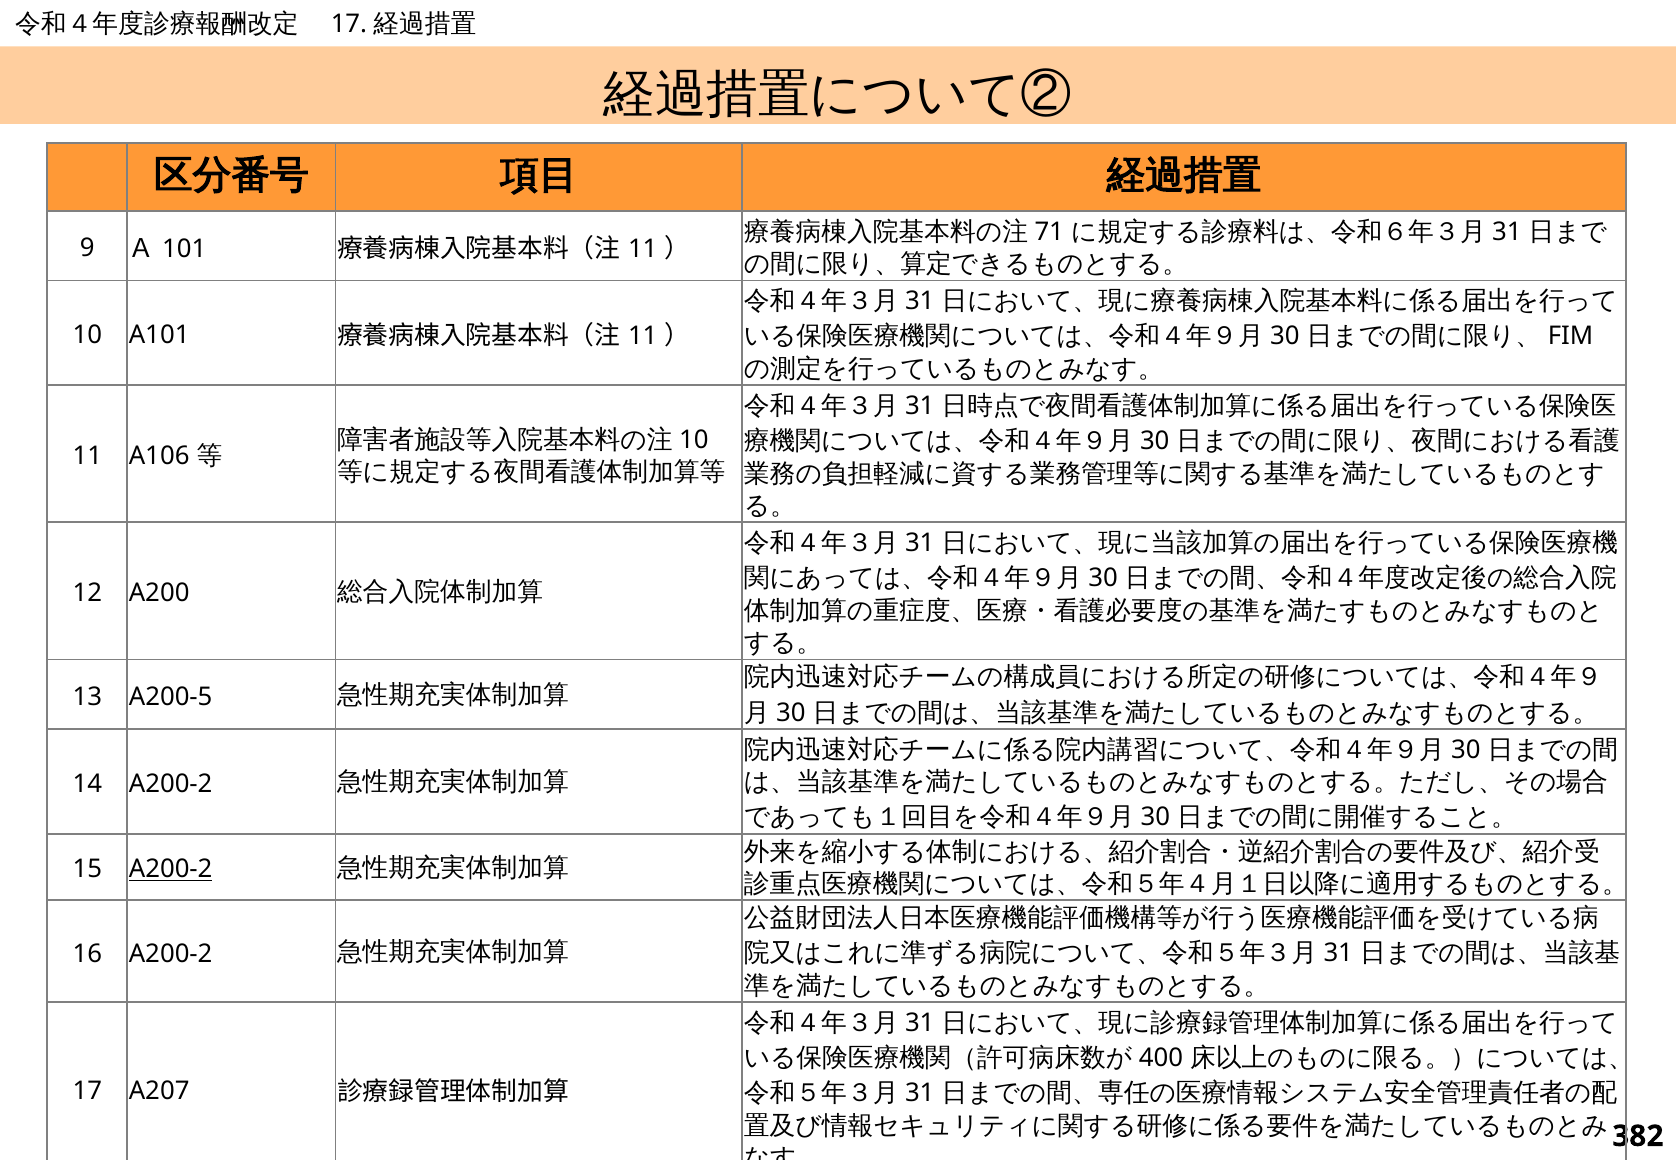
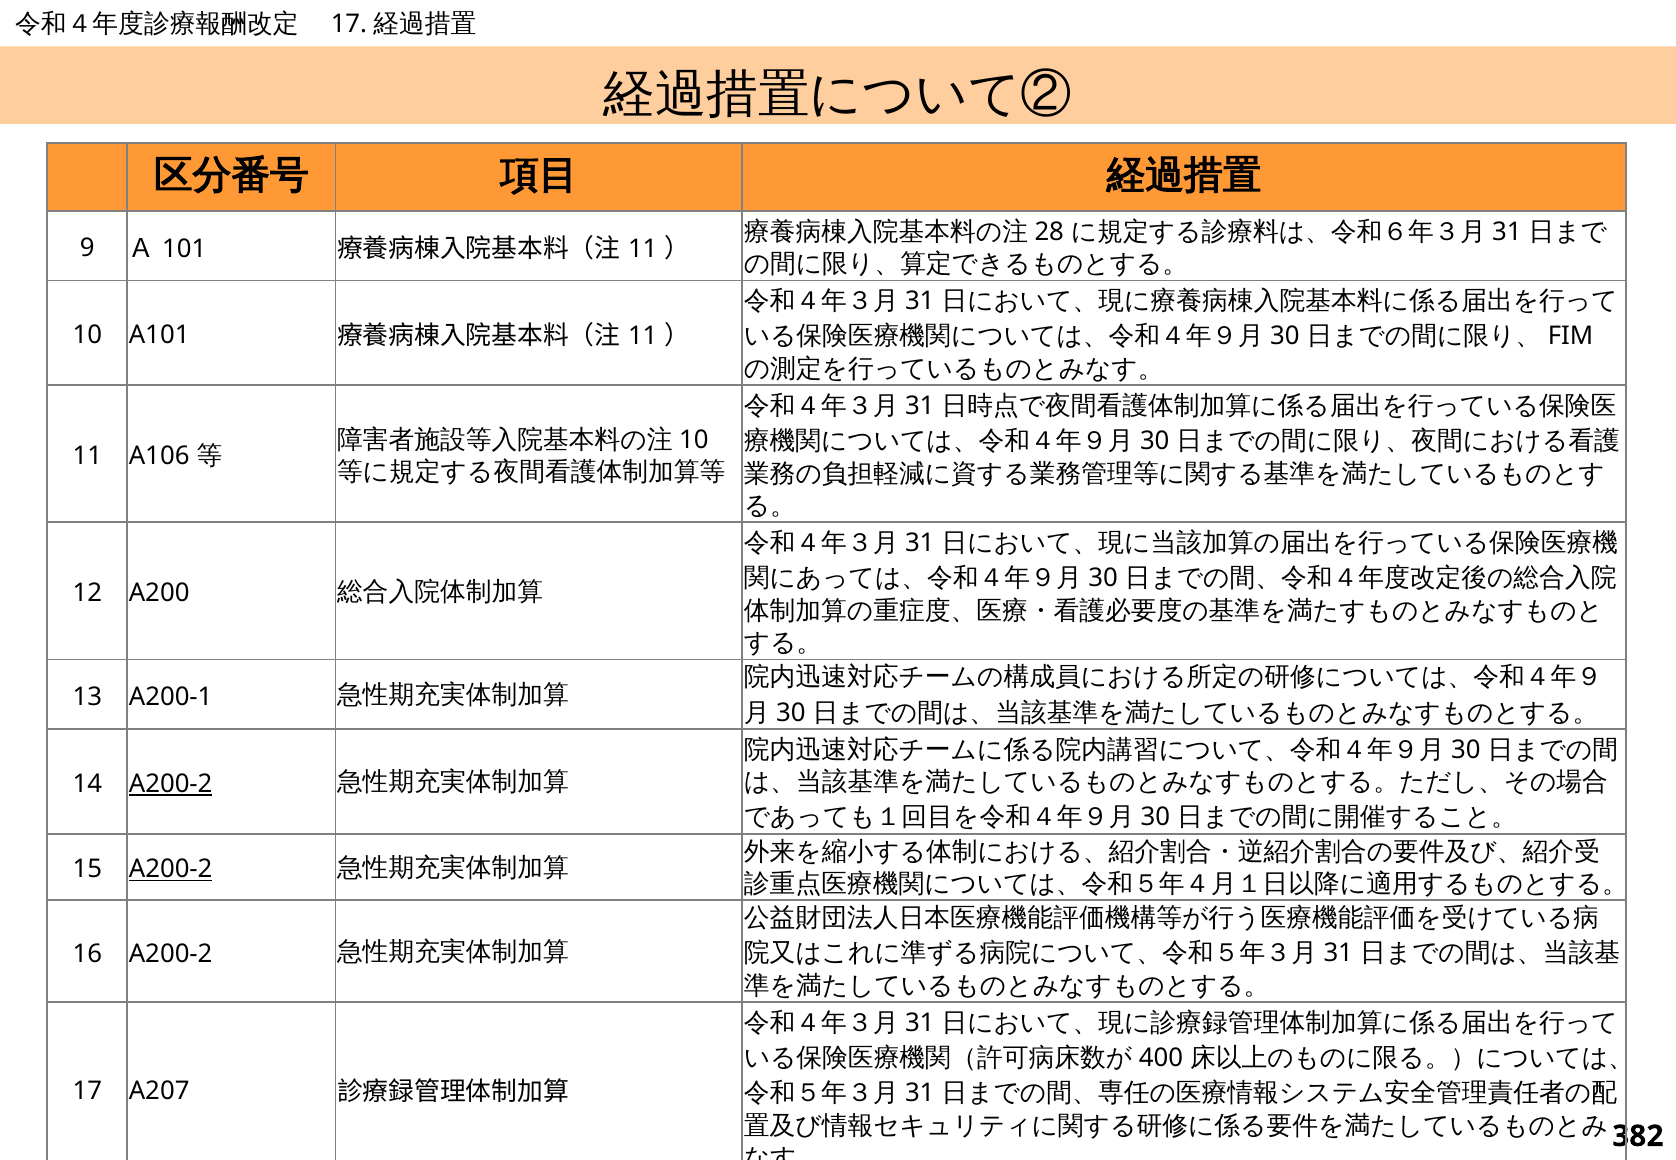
71: 71 -> 28
A200-5: A200-5 -> A200-1
A200-2 at (171, 784) underline: none -> present
